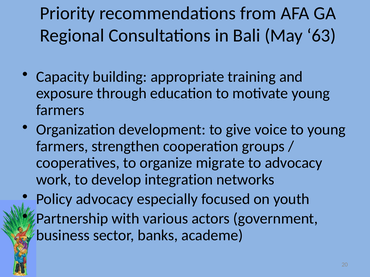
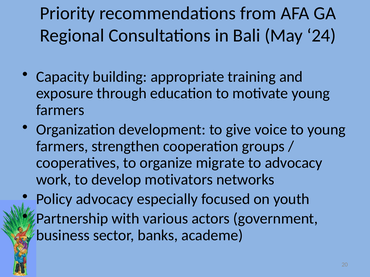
63: 63 -> 24
integration: integration -> motivators
